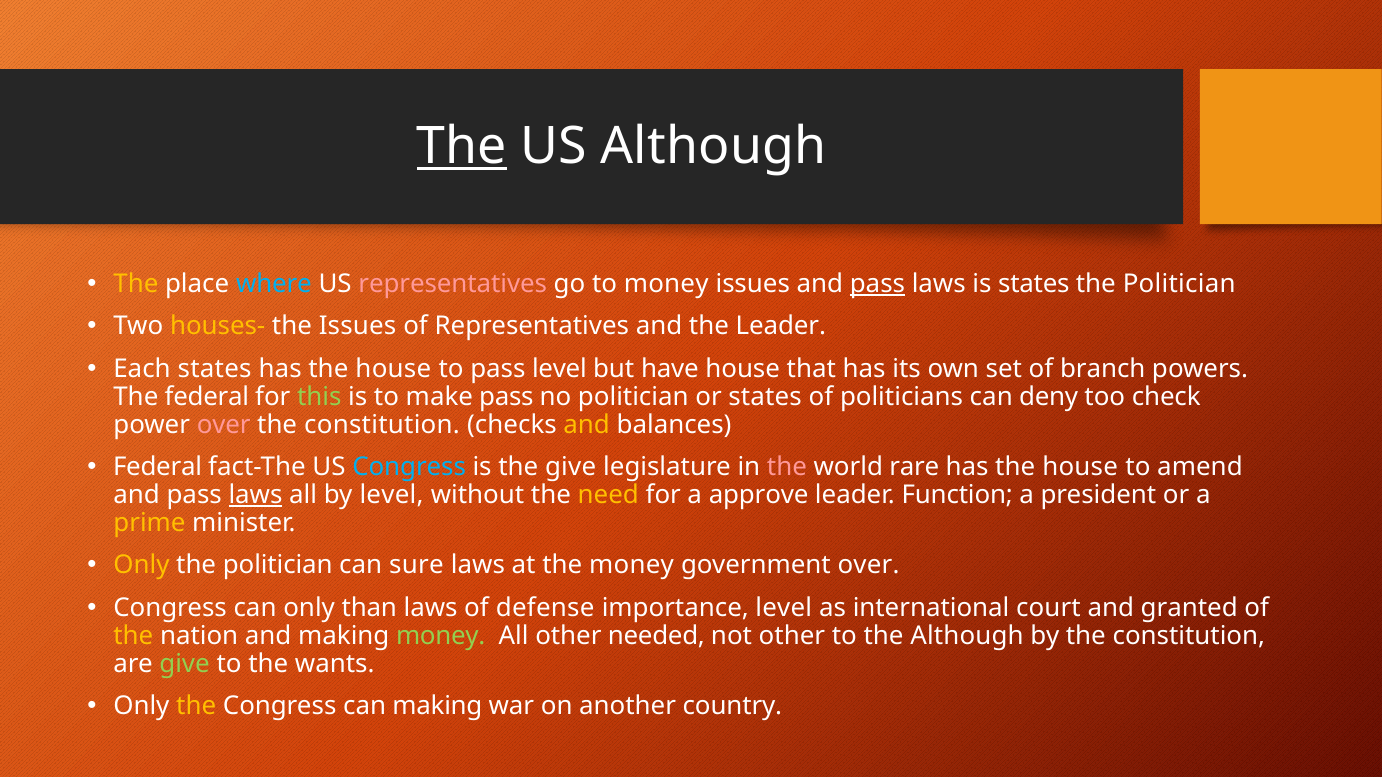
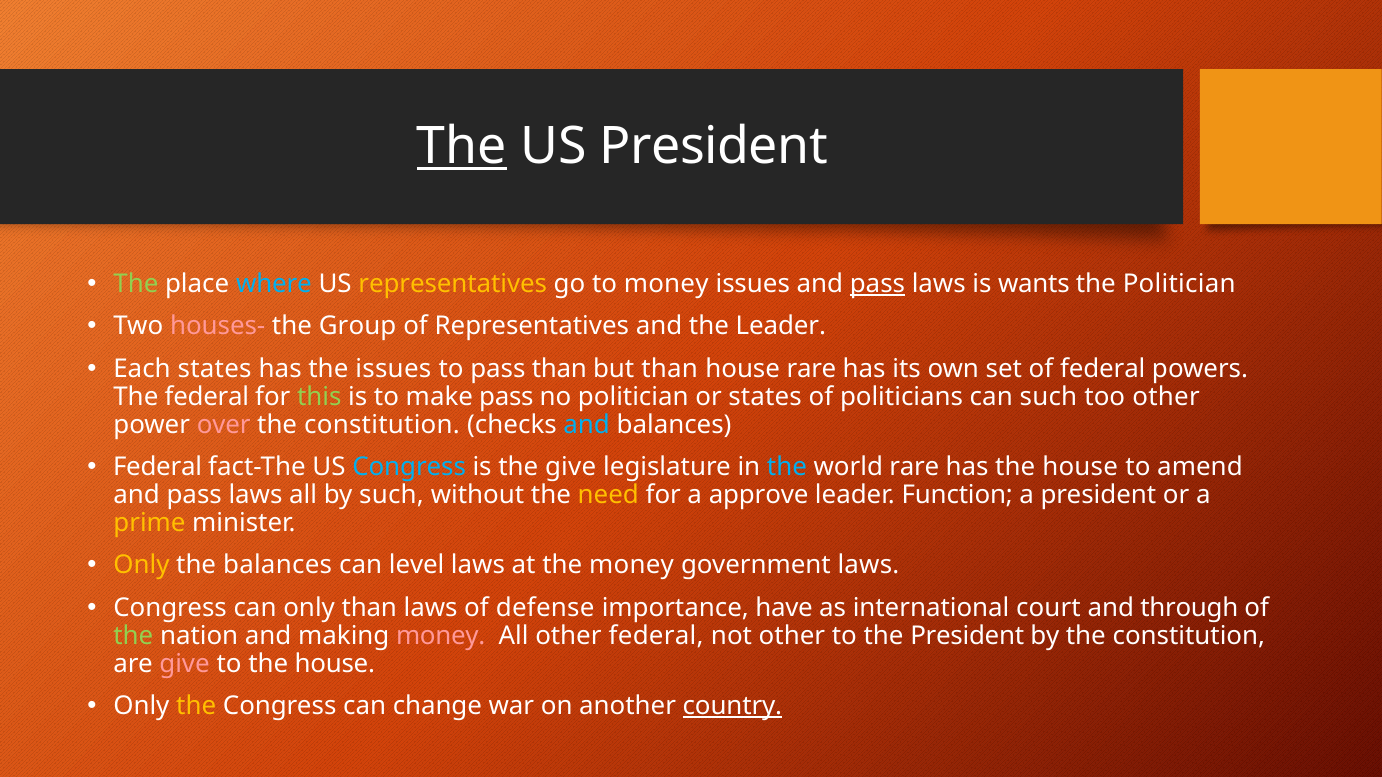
US Although: Although -> President
The at (136, 284) colour: yellow -> light green
representatives at (453, 284) colour: pink -> yellow
is states: states -> wants
houses- colour: yellow -> pink
the Issues: Issues -> Group
house at (393, 369): house -> issues
pass level: level -> than
but have: have -> than
house that: that -> rare
of branch: branch -> federal
can deny: deny -> such
too check: check -> other
and at (587, 425) colour: yellow -> light blue
the at (787, 467) colour: pink -> light blue
laws at (256, 495) underline: present -> none
by level: level -> such
politician at (278, 565): politician -> balances
sure: sure -> level
government over: over -> laws
importance level: level -> have
granted: granted -> through
the at (133, 636) colour: yellow -> light green
money at (441, 636) colour: light green -> pink
other needed: needed -> federal
the Although: Although -> President
give at (185, 664) colour: light green -> pink
to the wants: wants -> house
can making: making -> change
country underline: none -> present
